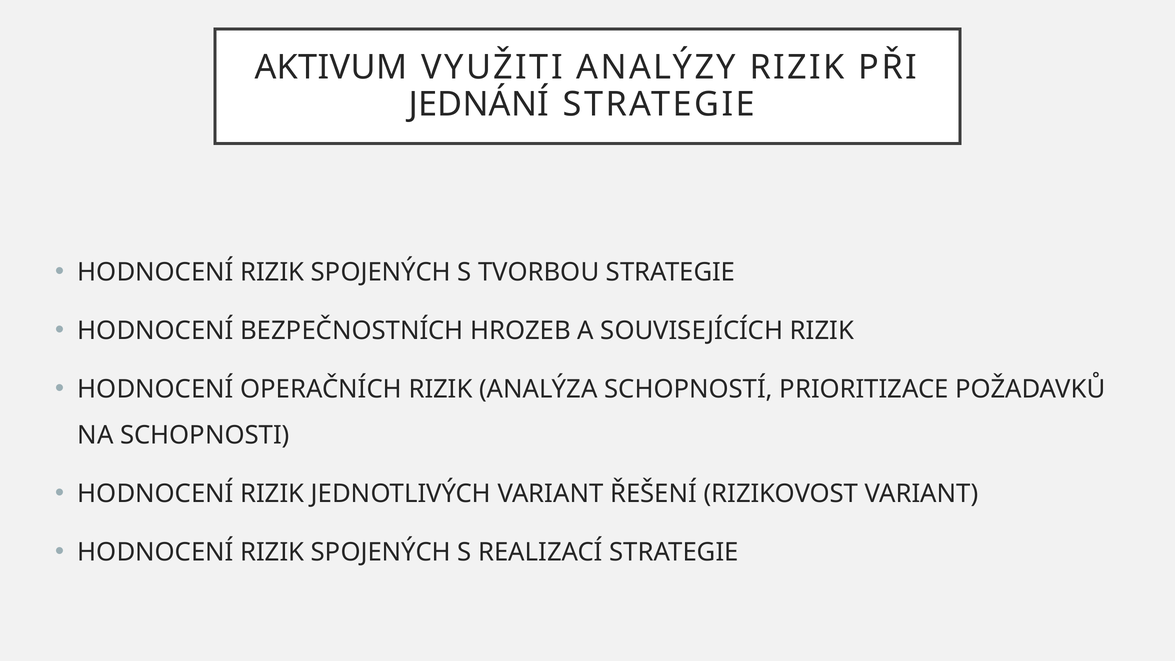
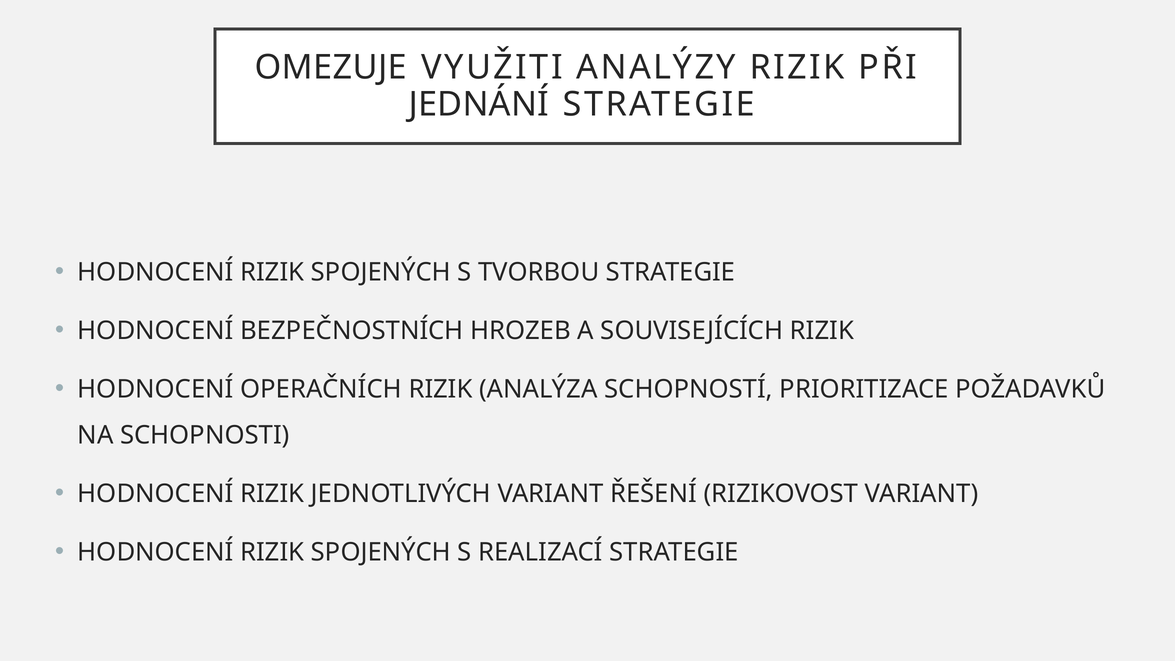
AKTIVUM: AKTIVUM -> OMEZUJE
